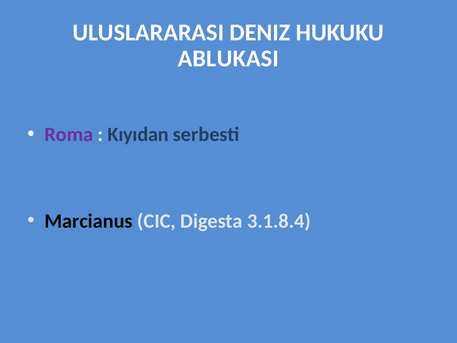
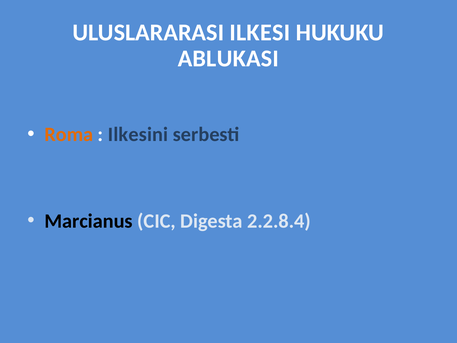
DENIZ: DENIZ -> ILKESI
Roma colour: purple -> orange
Kıyıdan: Kıyıdan -> Ilkesini
3.1.8.4: 3.1.8.4 -> 2.2.8.4
